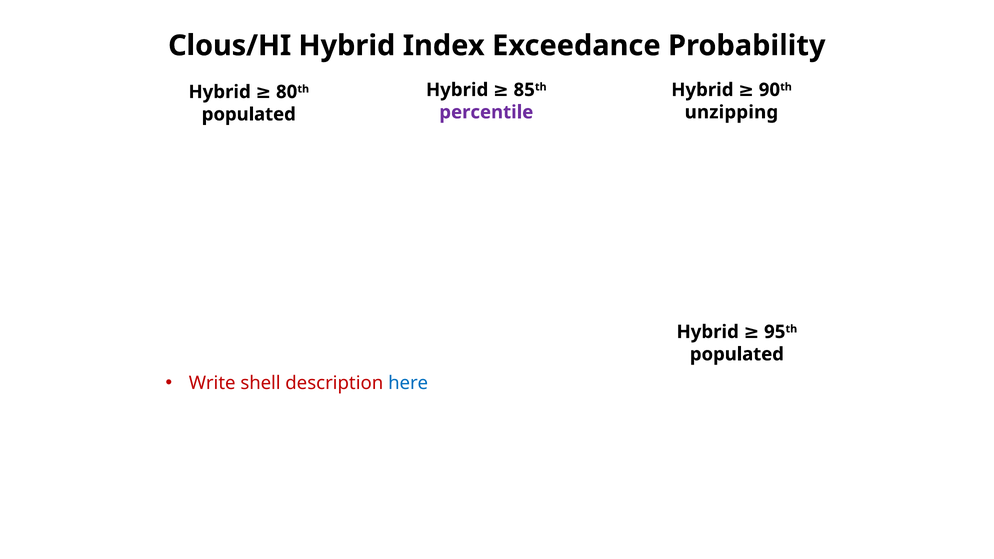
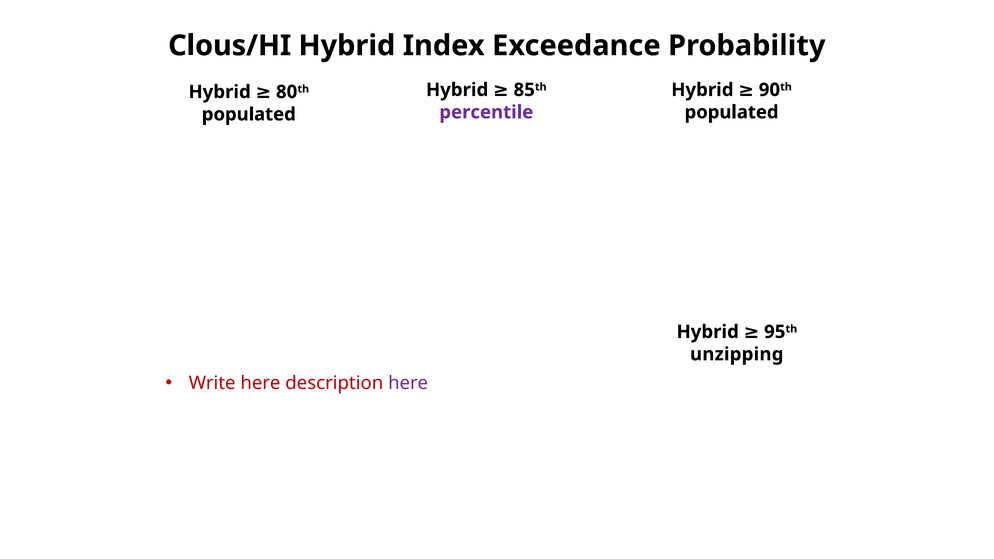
unzipping at (731, 112): unzipping -> populated
populated at (737, 354): populated -> unzipping
Write shell: shell -> here
here at (408, 383) colour: blue -> purple
